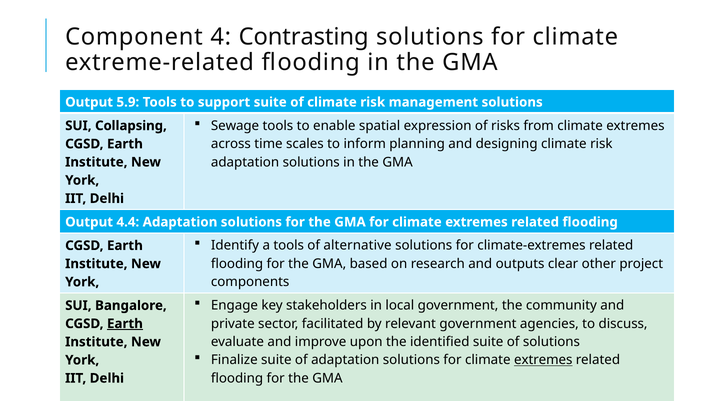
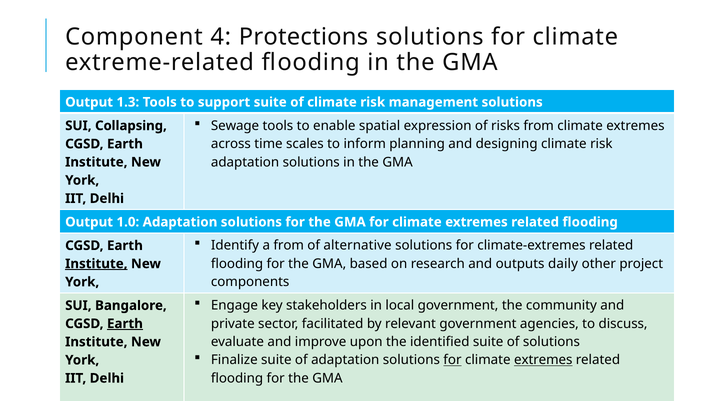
Contrasting: Contrasting -> Protections
5.9: 5.9 -> 1.3
4.4: 4.4 -> 1.0
a tools: tools -> from
clear: clear -> daily
Institute at (96, 263) underline: none -> present
for at (452, 360) underline: none -> present
